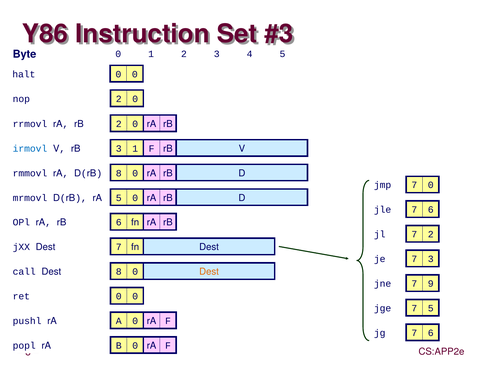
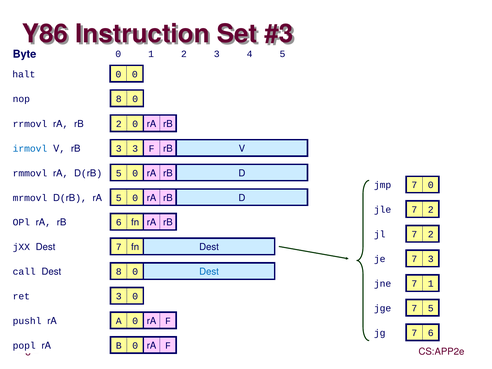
nop 2: 2 -> 8
3 1: 1 -> 3
D(rB 8: 8 -> 5
jle 7 6: 6 -> 2
Dest at (209, 272) colour: orange -> blue
7 9: 9 -> 1
ret 0: 0 -> 3
